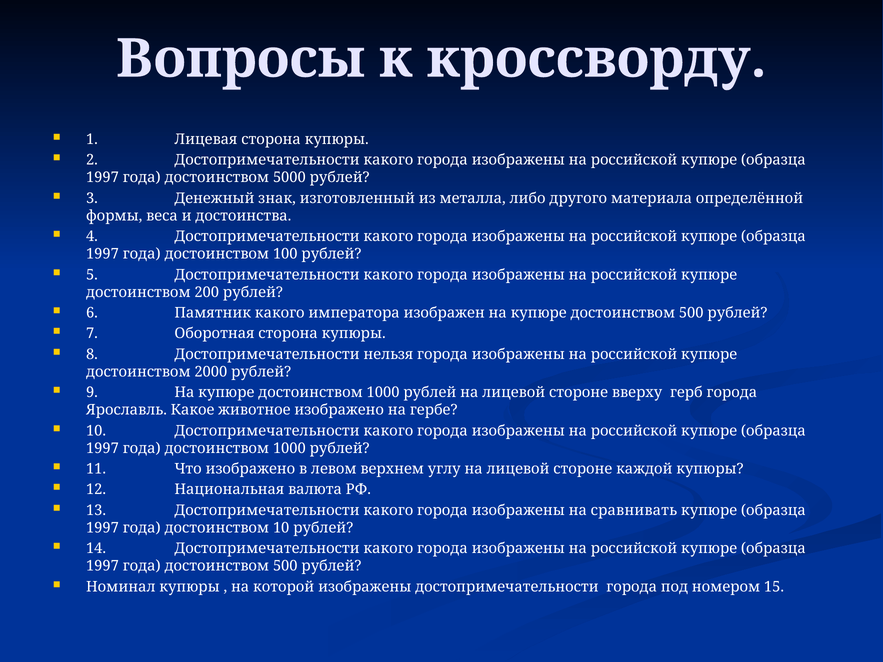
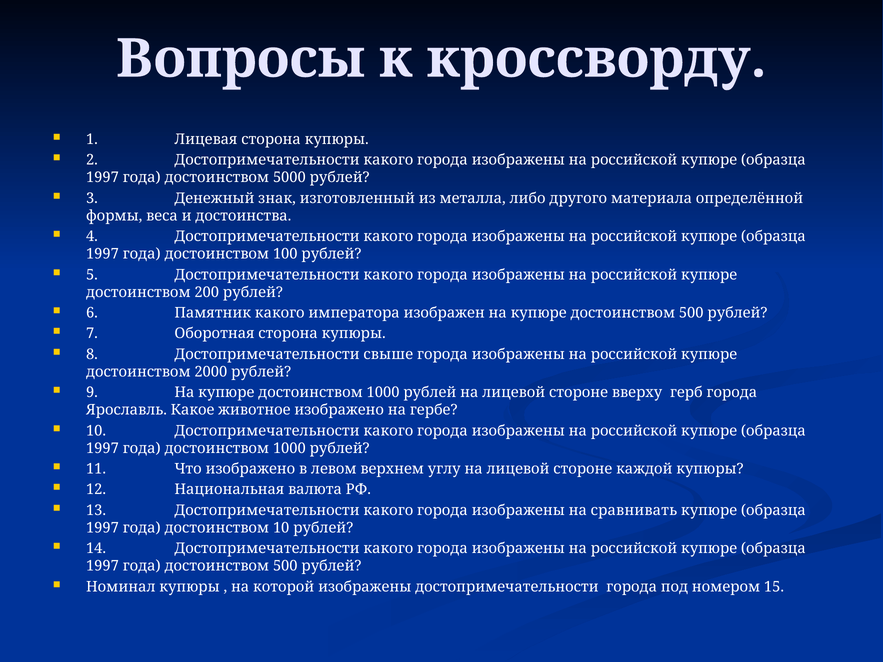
нельзя: нельзя -> свыше
